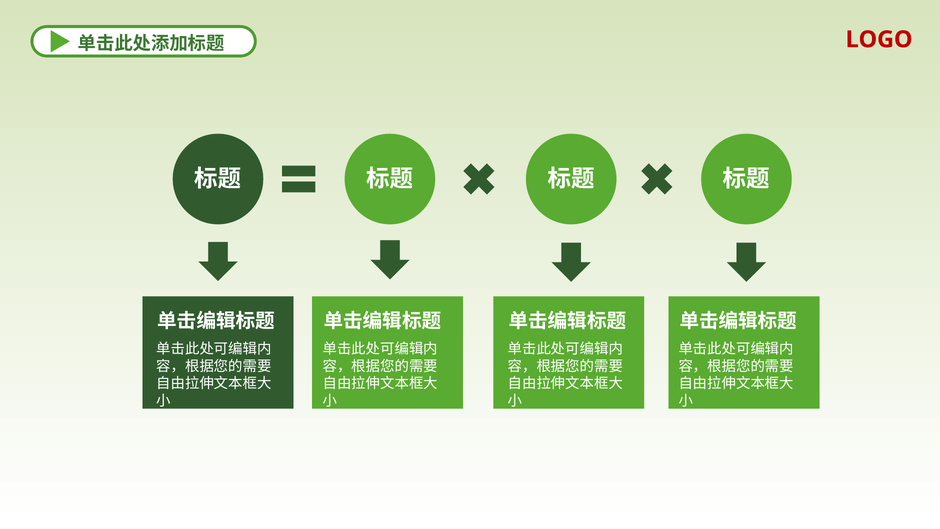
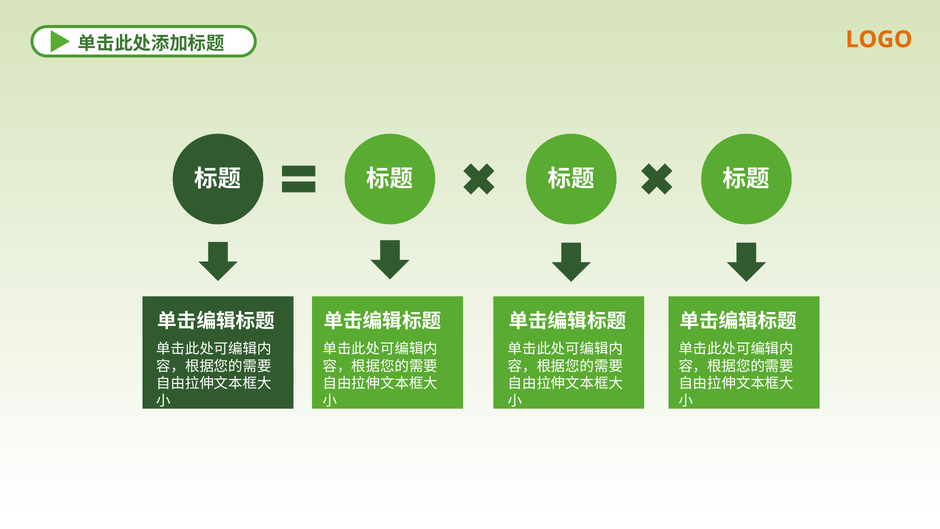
LOGO colour: red -> orange
